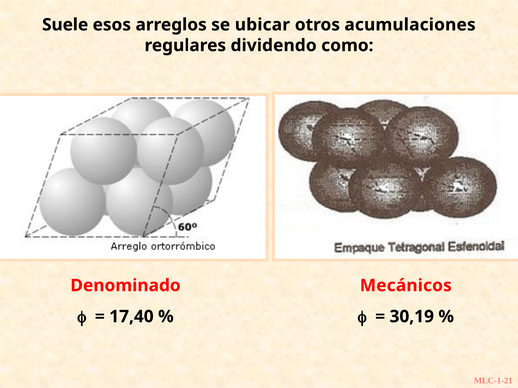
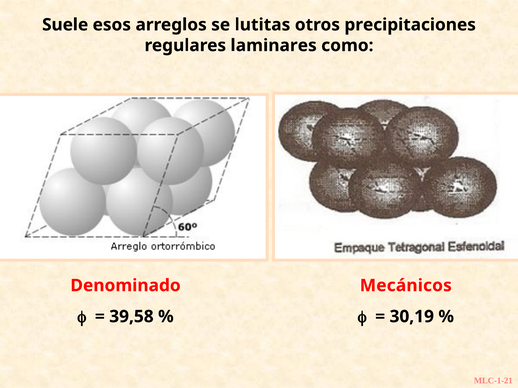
ubicar: ubicar -> lutitas
acumulaciones: acumulaciones -> precipitaciones
dividendo: dividendo -> laminares
17,40: 17,40 -> 39,58
